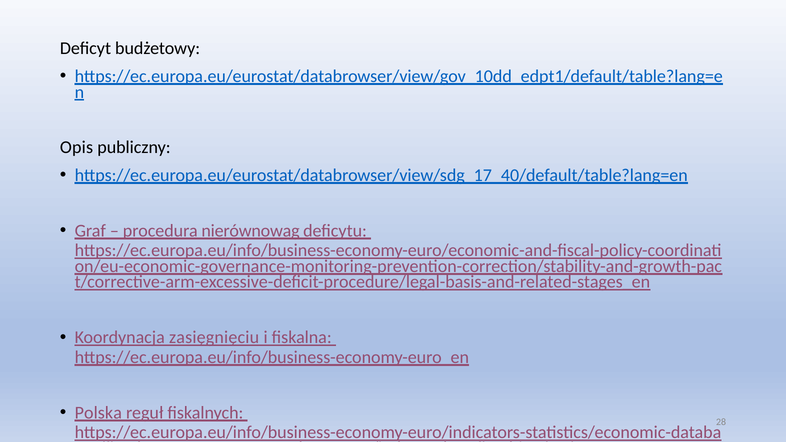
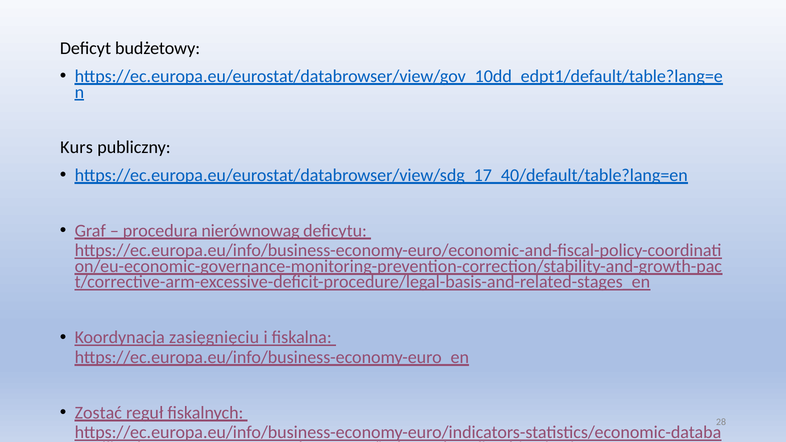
Opis: Opis -> Kurs
Polska: Polska -> Zostać
